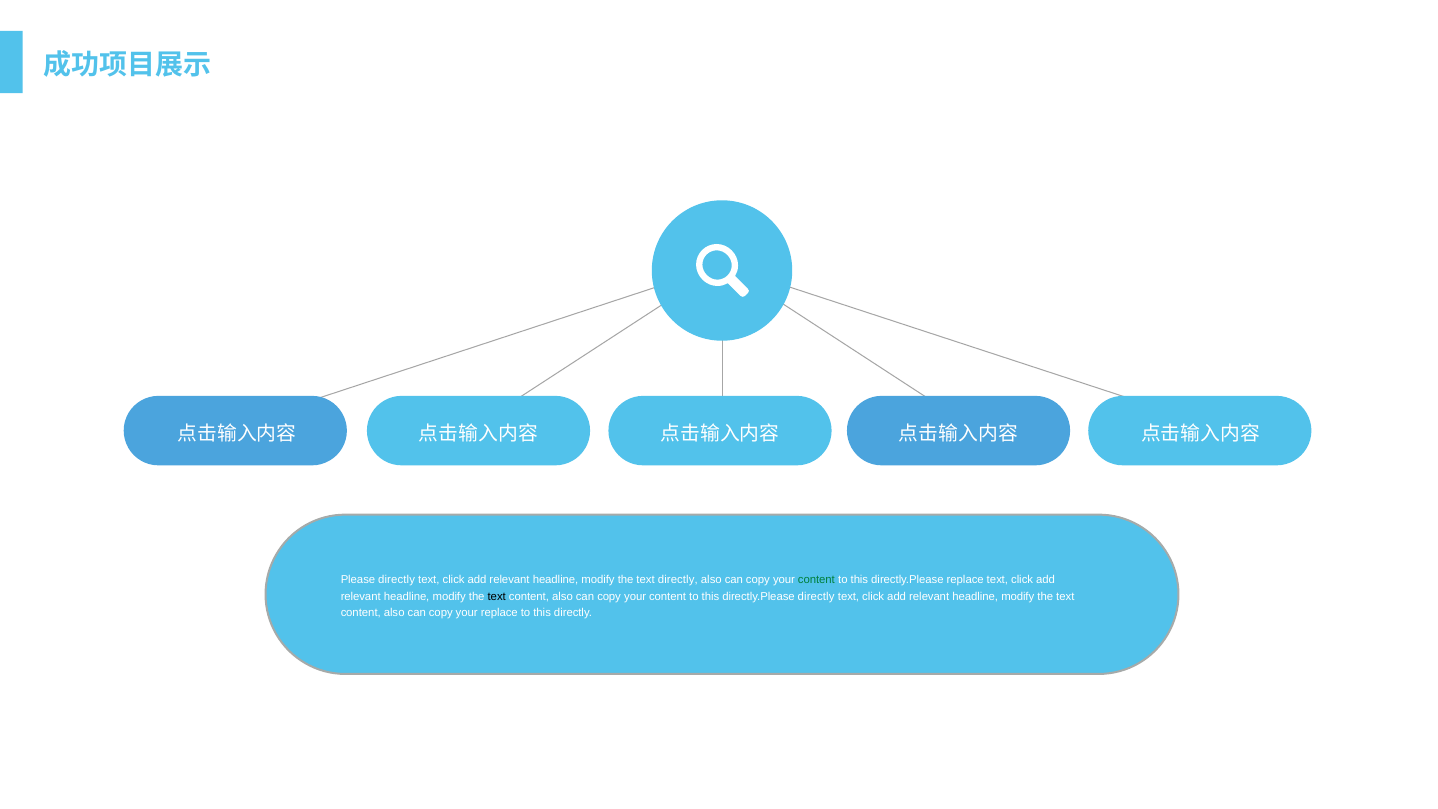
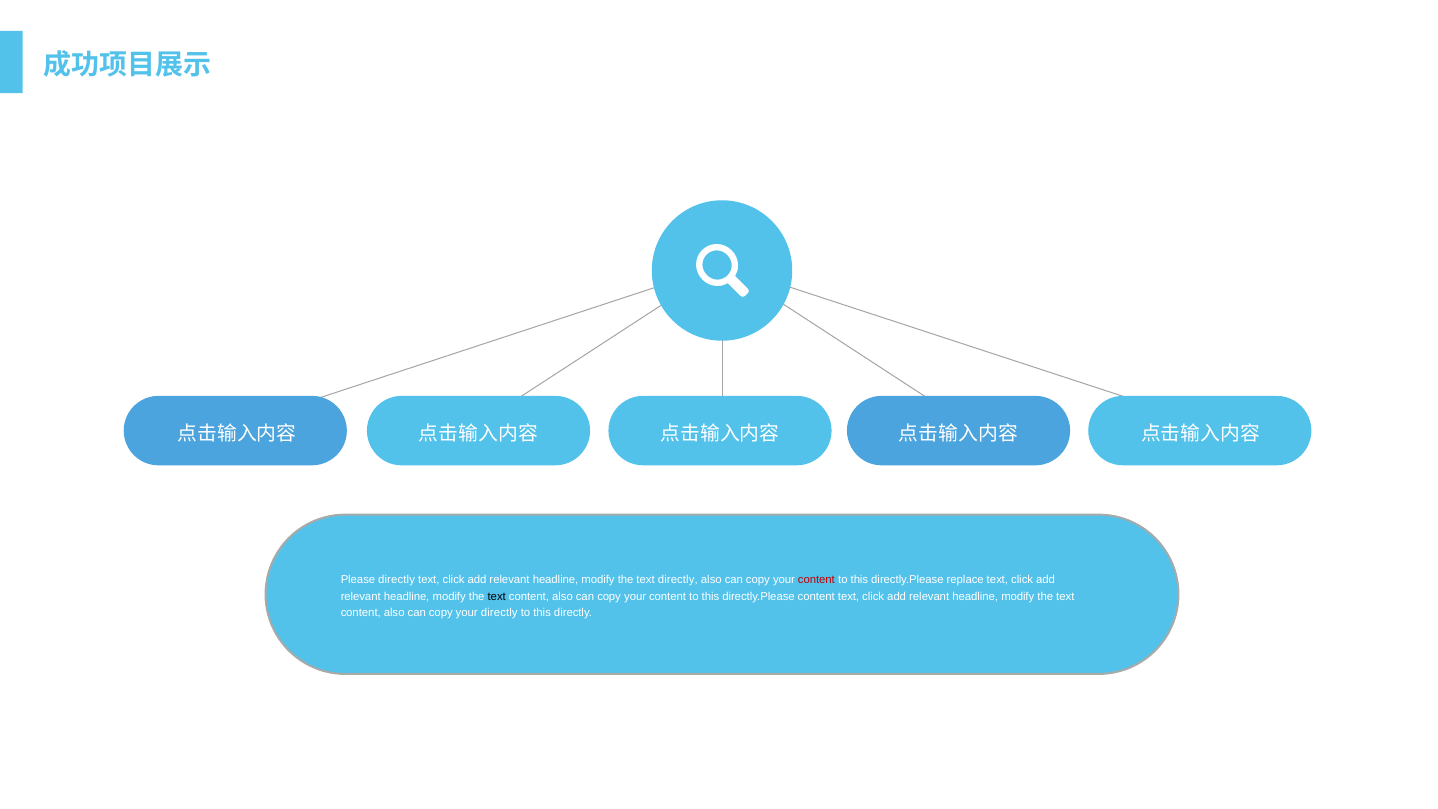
content at (816, 580) colour: green -> red
directly.Please directly: directly -> content
your replace: replace -> directly
